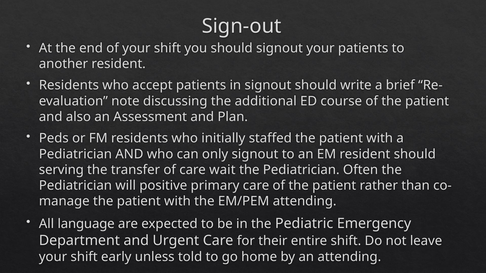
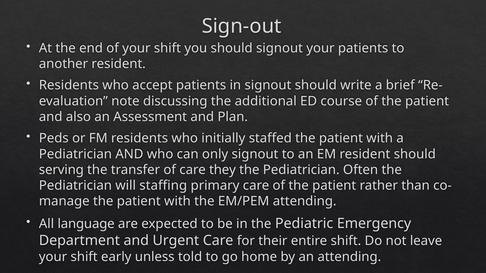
wait: wait -> they
positive: positive -> staffing
